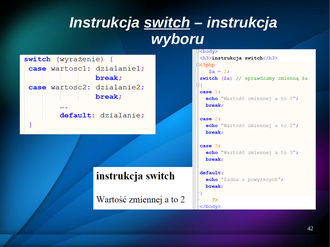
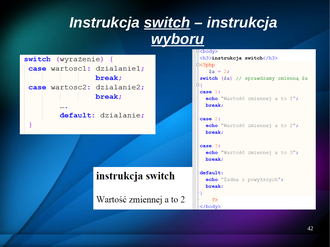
wyboru underline: none -> present
